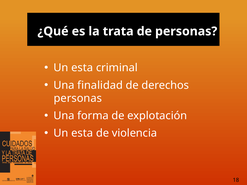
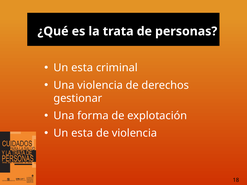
Una finalidad: finalidad -> violencia
personas at (78, 98): personas -> gestionar
